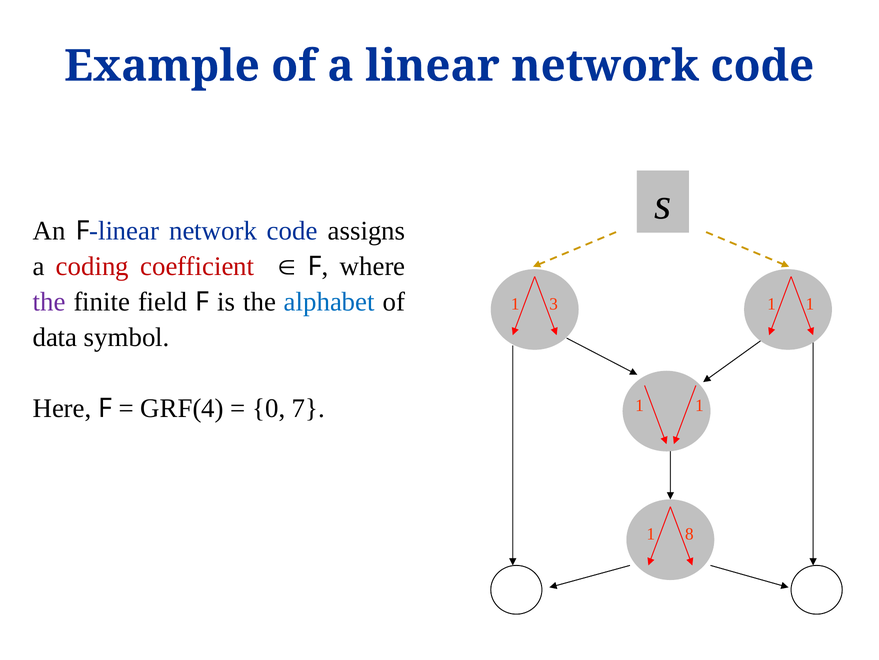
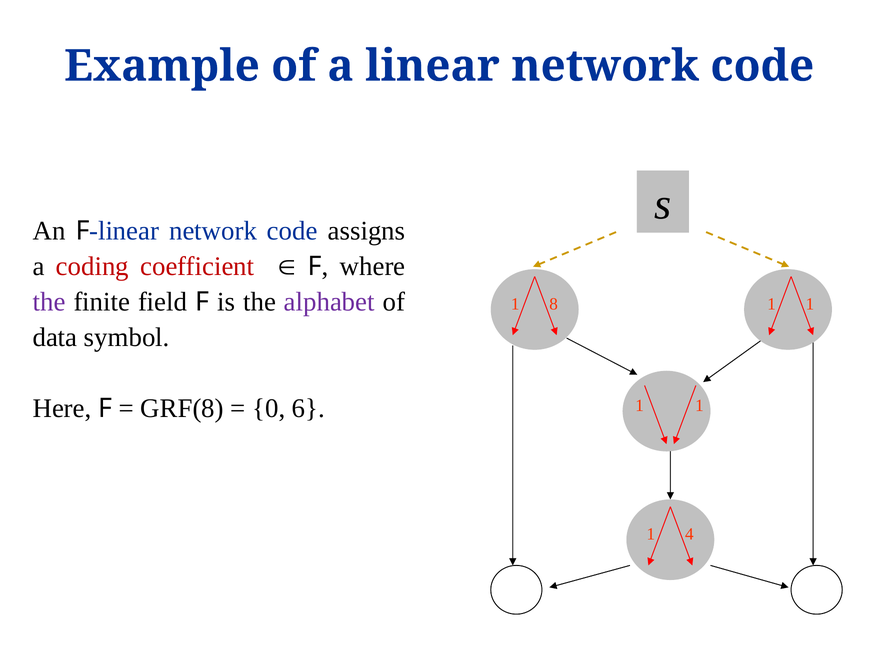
alphabet colour: blue -> purple
3: 3 -> 8
GRF(4: GRF(4 -> GRF(8
7: 7 -> 6
8: 8 -> 4
